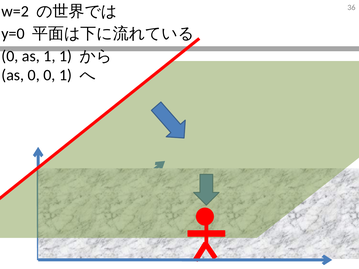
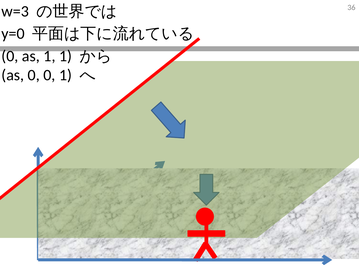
w=2: w=2 -> w=3
